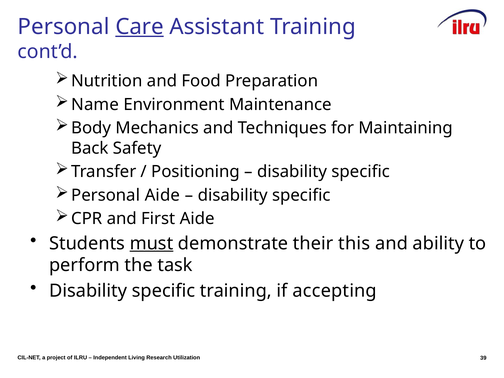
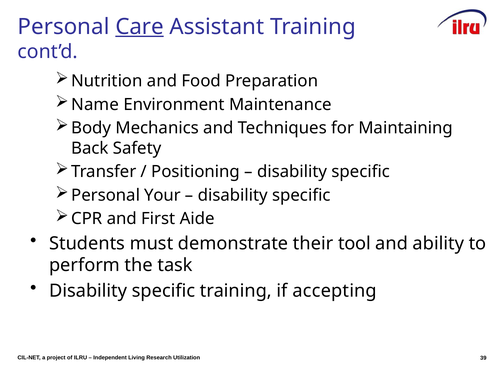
Personal Aide: Aide -> Your
must underline: present -> none
this: this -> tool
